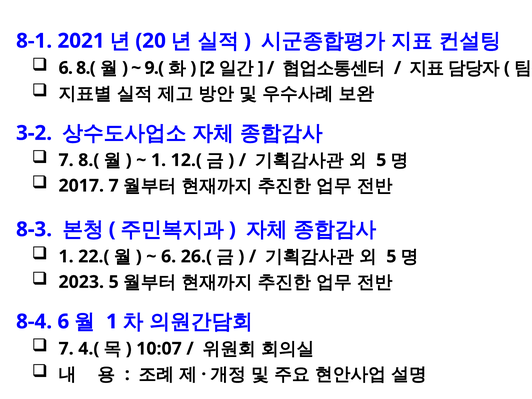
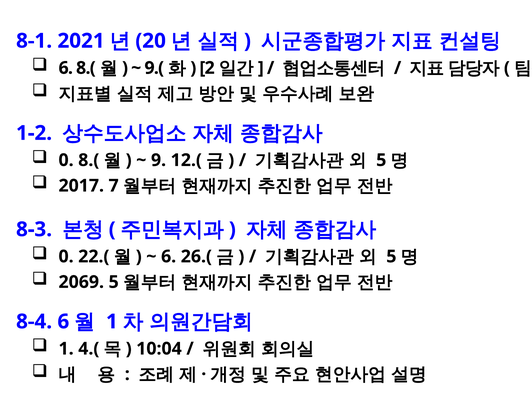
3-2: 3-2 -> 1-2
7 at (66, 160): 7 -> 0
1 at (159, 160): 1 -> 9
1 at (66, 257): 1 -> 0
2023: 2023 -> 2069
7 at (66, 349): 7 -> 1
10:07: 10:07 -> 10:04
